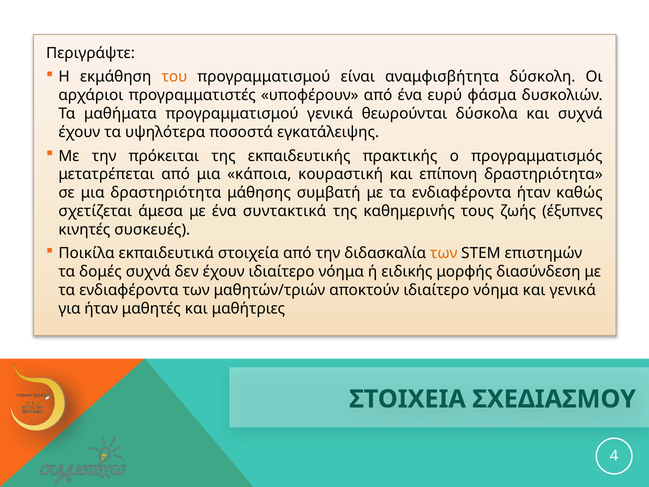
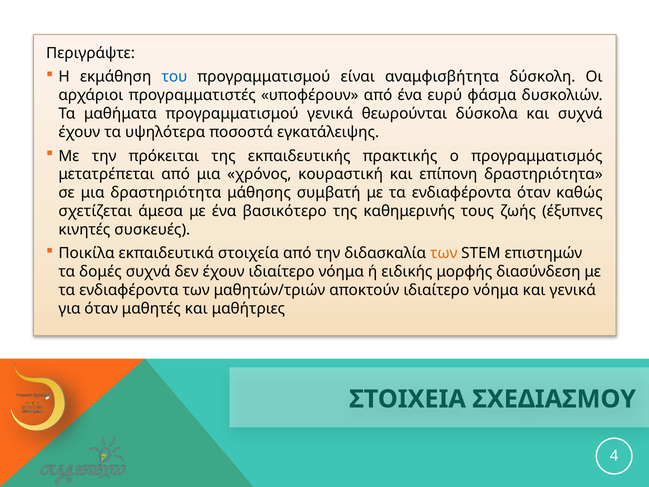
του colour: orange -> blue
κάποια: κάποια -> χρόνος
ενδιαφέροντα ήταν: ήταν -> όταν
συντακτικά: συντακτικά -> βασικότερο
για ήταν: ήταν -> όταν
